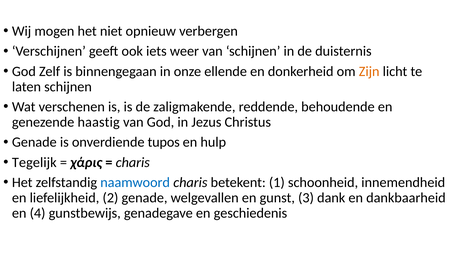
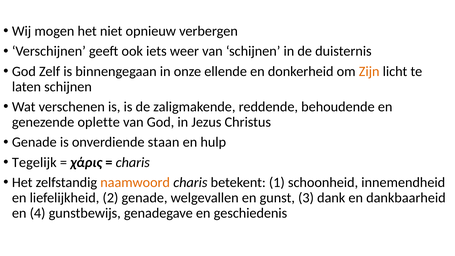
haastig: haastig -> oplette
tupos: tupos -> staan
naamwoord colour: blue -> orange
